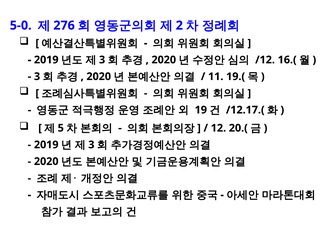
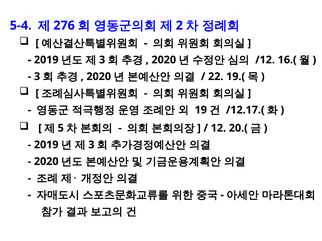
5-0: 5-0 -> 5-4
11: 11 -> 22
